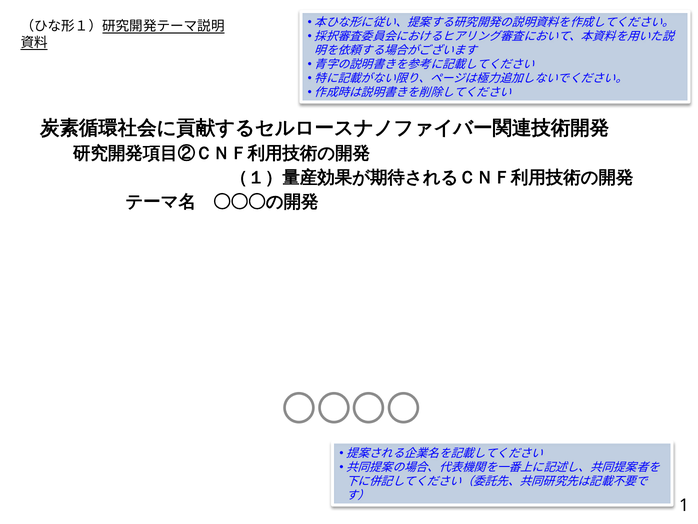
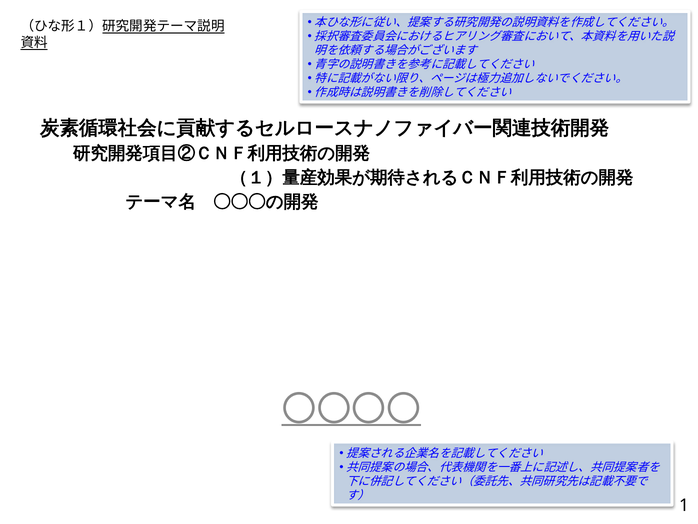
〇〇〇〇 underline: none -> present
